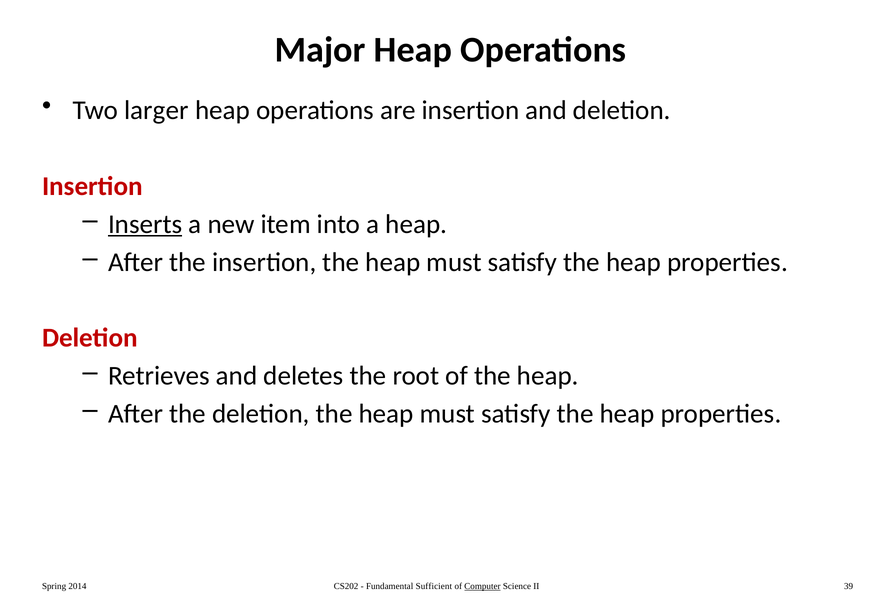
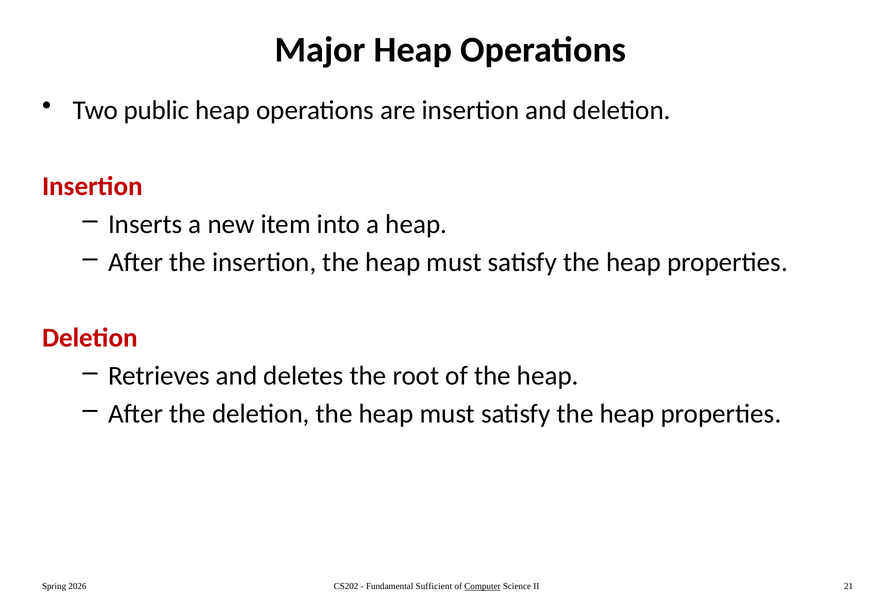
larger: larger -> public
Inserts underline: present -> none
2014: 2014 -> 2026
39: 39 -> 21
